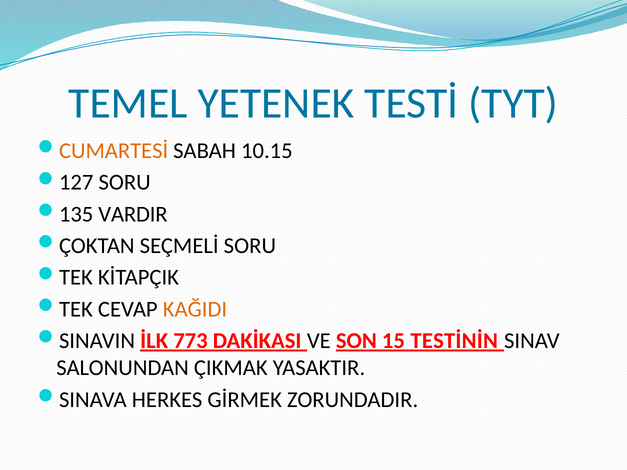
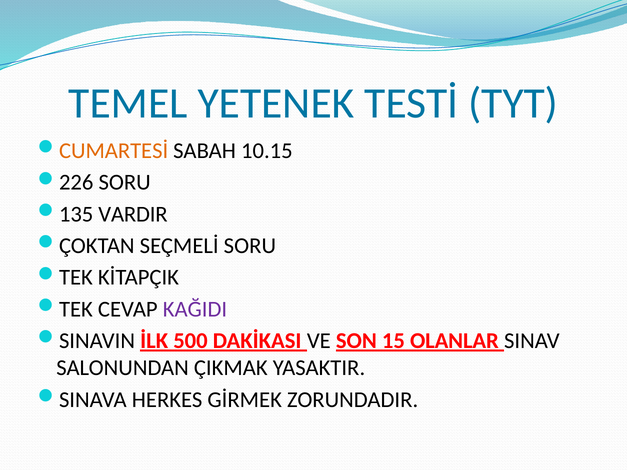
127: 127 -> 226
KAĞIDI colour: orange -> purple
773: 773 -> 500
TESTİNİN: TESTİNİN -> OLANLAR
